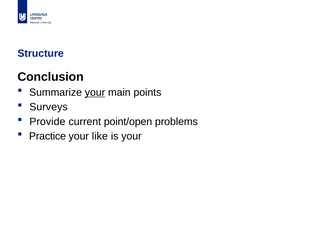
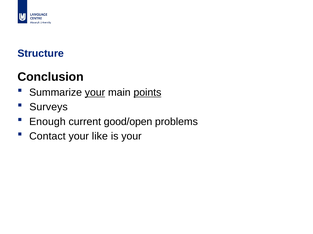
points underline: none -> present
Provide: Provide -> Enough
point/open: point/open -> good/open
Practice: Practice -> Contact
